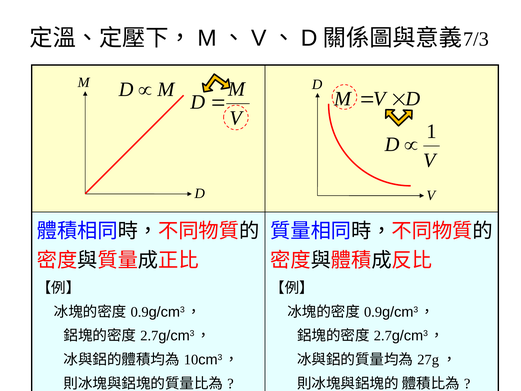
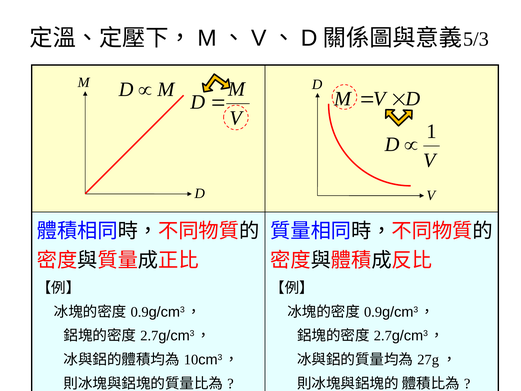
7/3: 7/3 -> 5/3
